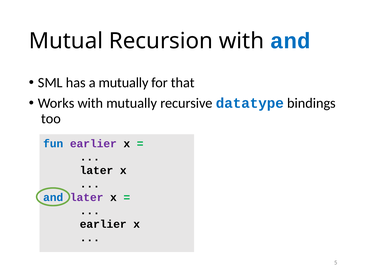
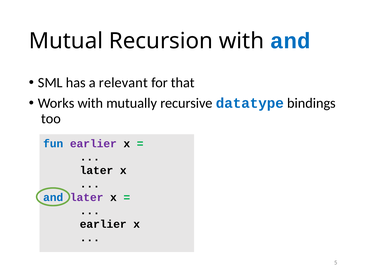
a mutually: mutually -> relevant
